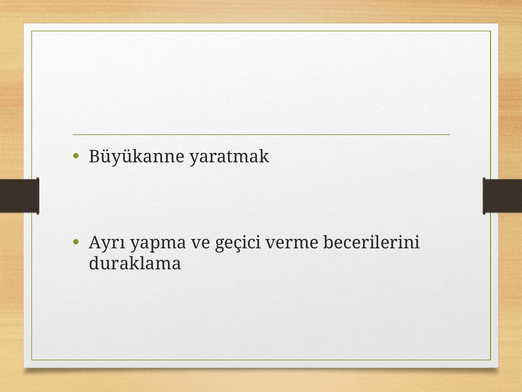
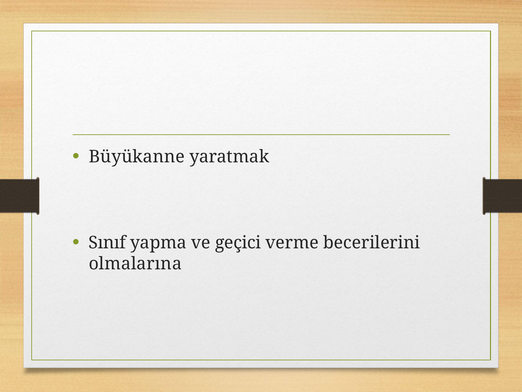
Ayrı: Ayrı -> Sınıf
duraklama: duraklama -> olmalarına
